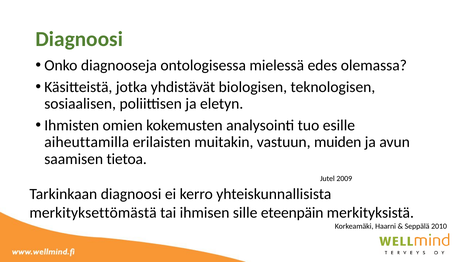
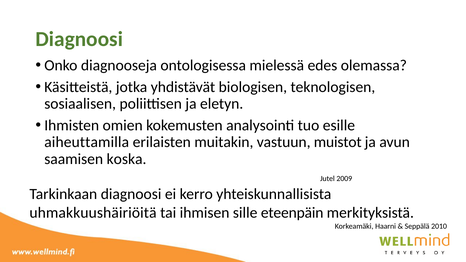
muiden: muiden -> muistot
tietoa: tietoa -> koska
merkityksettömästä: merkityksettömästä -> uhmakkuushäiriöitä
